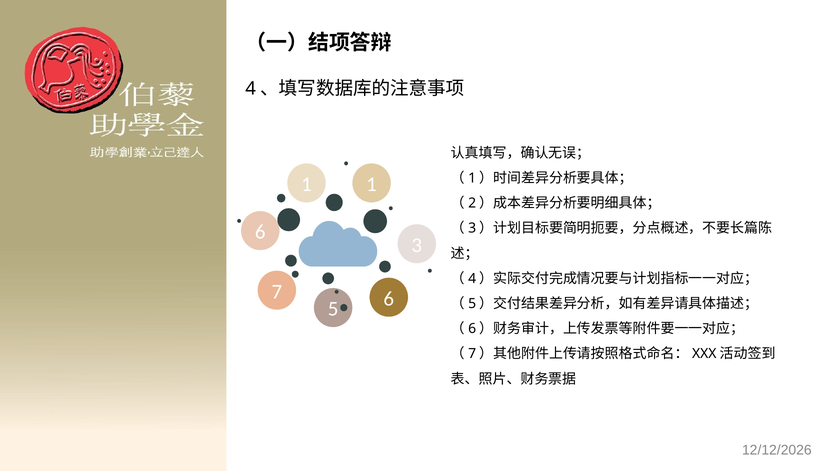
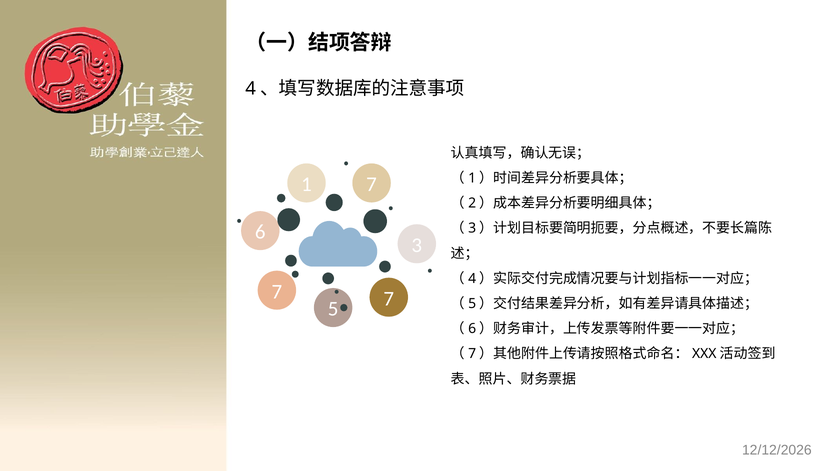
1 1: 1 -> 7
5 6: 6 -> 7
